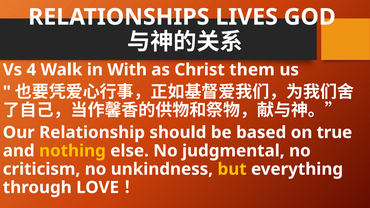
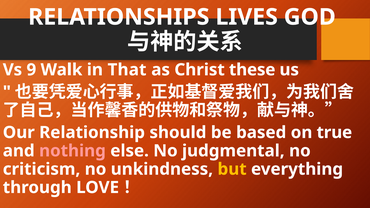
4: 4 -> 9
With: With -> That
them: them -> these
nothing colour: yellow -> pink
